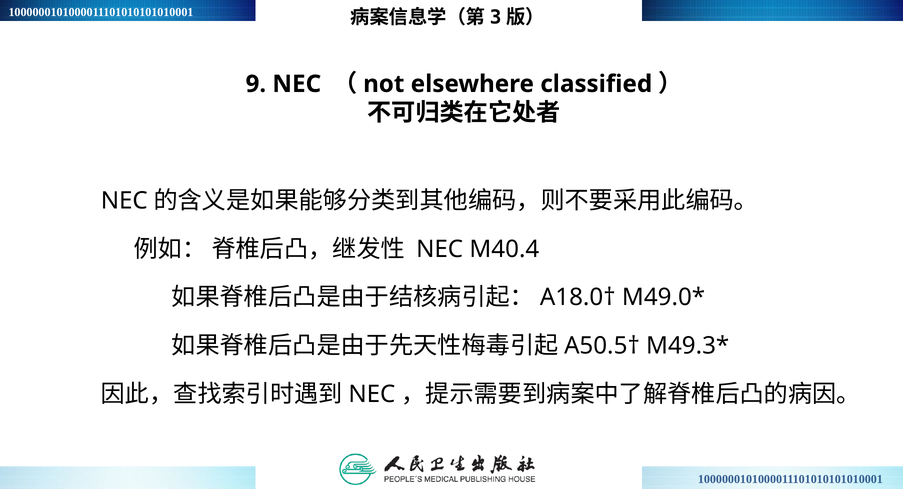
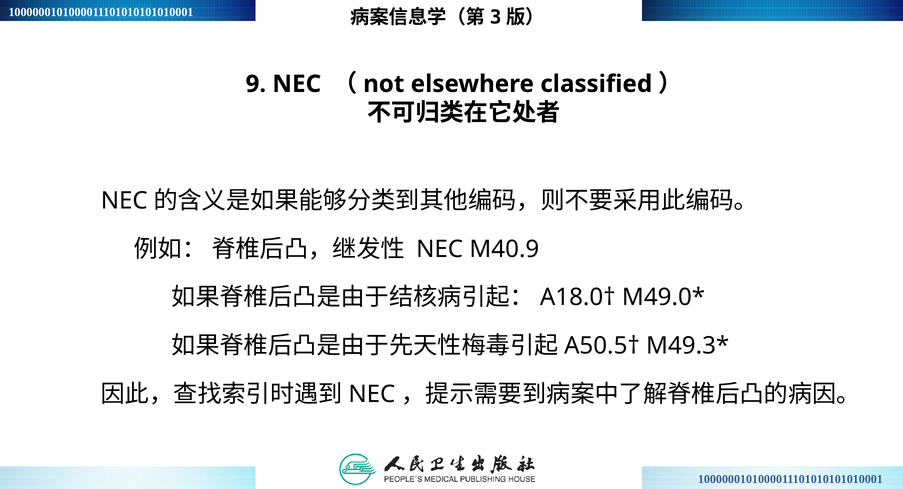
M40.4: M40.4 -> M40.9
